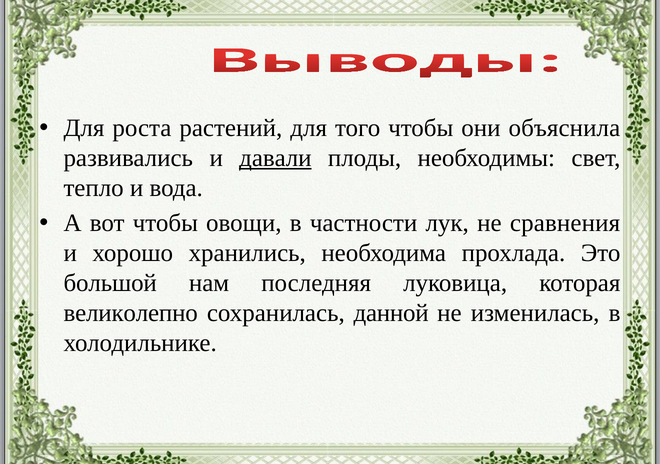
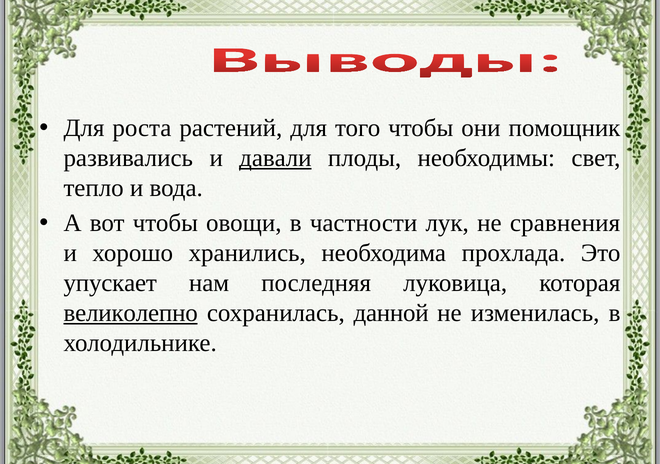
объяснила: объяснила -> помощник
большой: большой -> упускает
великолепно underline: none -> present
